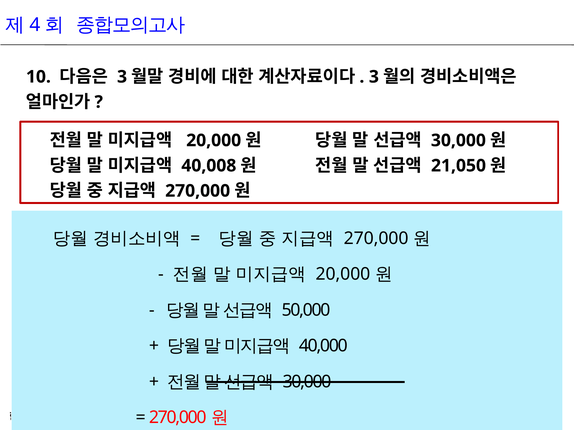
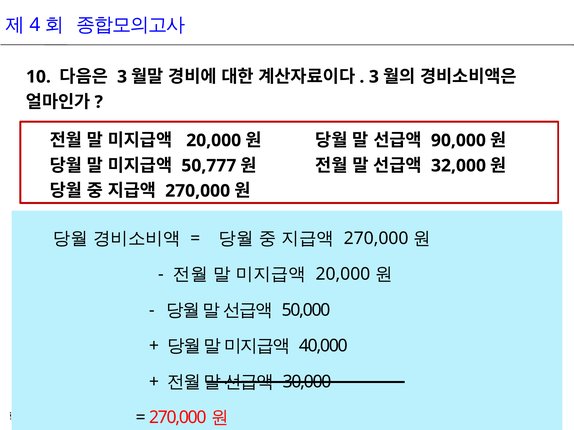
30,000 at (458, 141): 30,000 -> 90,000
40,008: 40,008 -> 50,777
21,050: 21,050 -> 32,000
